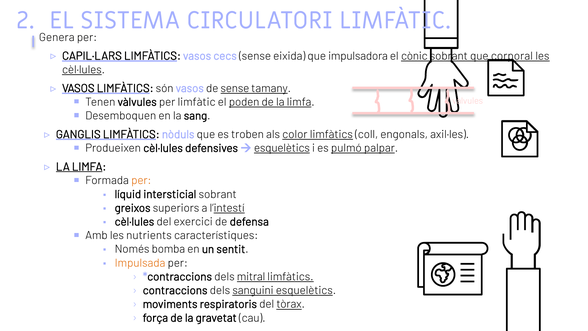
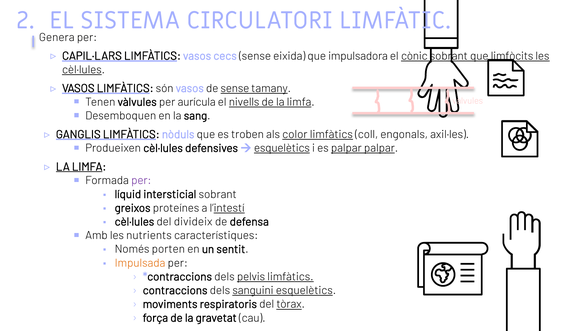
corporal: corporal -> limfòcits
per limfàtic: limfàtic -> aurícula
poden: poden -> nivells
es pulmó: pulmó -> palpar
per at (141, 180) colour: orange -> purple
superiors: superiors -> proteínes
exercici: exercici -> divideix
bomba: bomba -> porten
mitral: mitral -> pelvis
